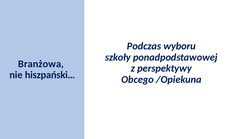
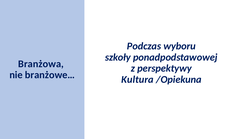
hiszpański…: hiszpański… -> branżowe…
Obcego: Obcego -> Kultura
